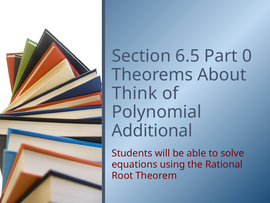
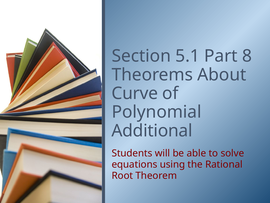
6.5: 6.5 -> 5.1
0: 0 -> 8
Think: Think -> Curve
